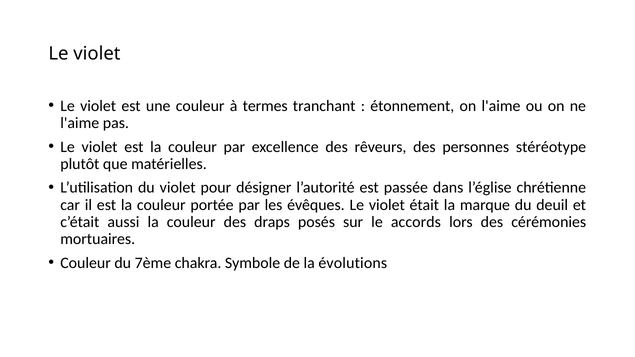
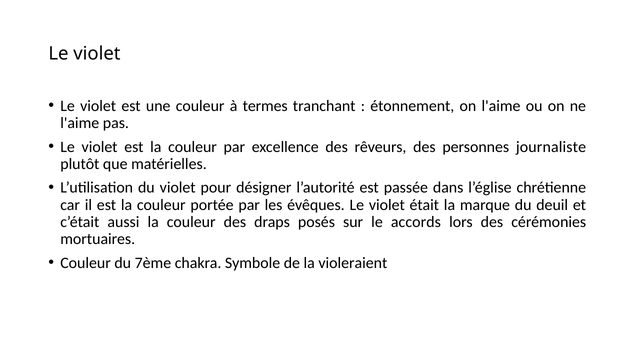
stéréotype: stéréotype -> journaliste
évolutions: évolutions -> violeraient
